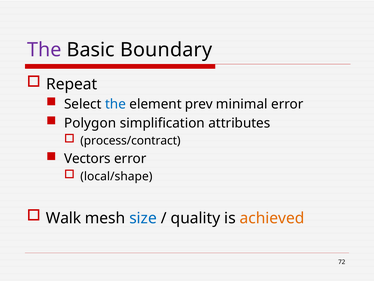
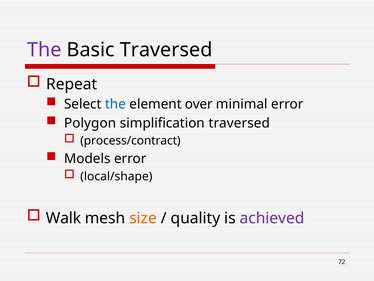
Basic Boundary: Boundary -> Traversed
prev: prev -> over
simplification attributes: attributes -> traversed
Vectors: Vectors -> Models
size colour: blue -> orange
achieved colour: orange -> purple
